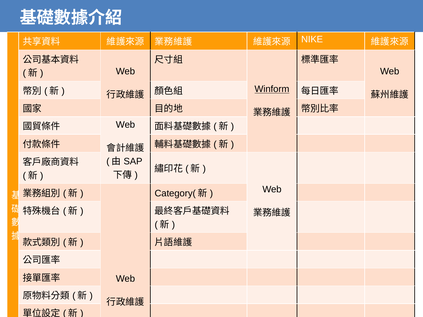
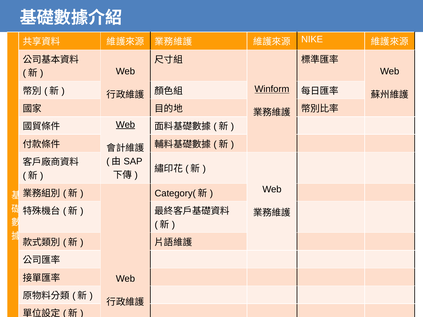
Web at (125, 125) underline: none -> present
